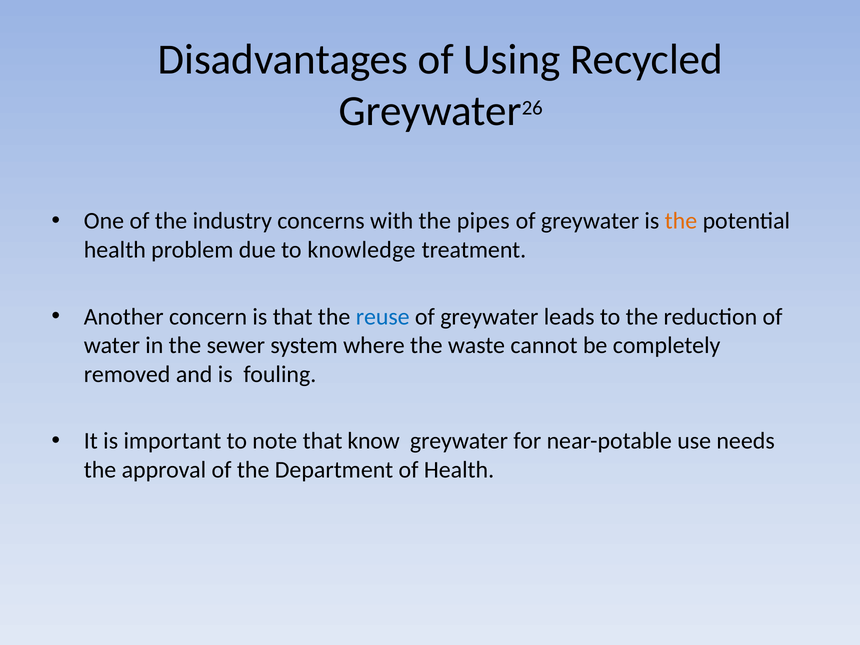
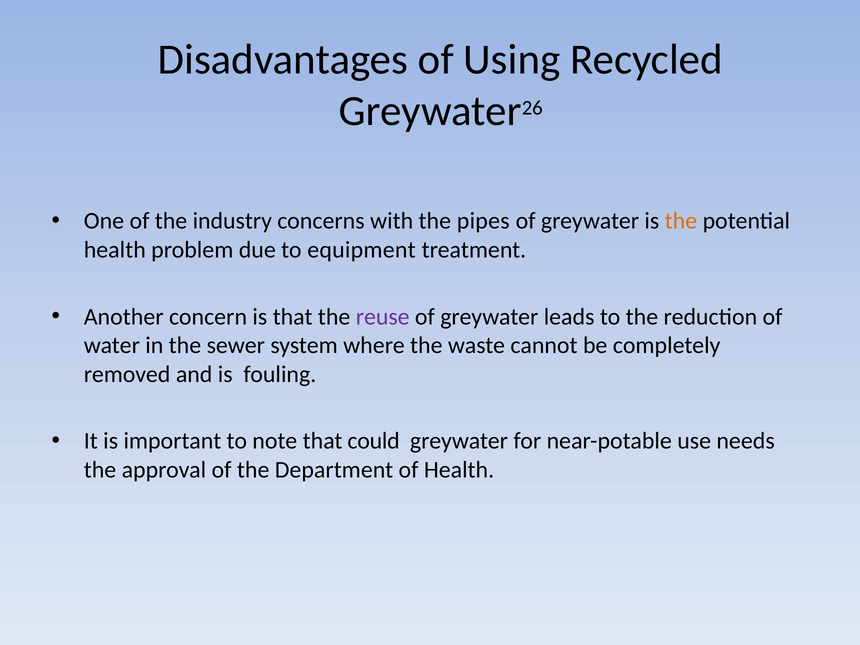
knowledge: knowledge -> equipment
reuse colour: blue -> purple
know: know -> could
